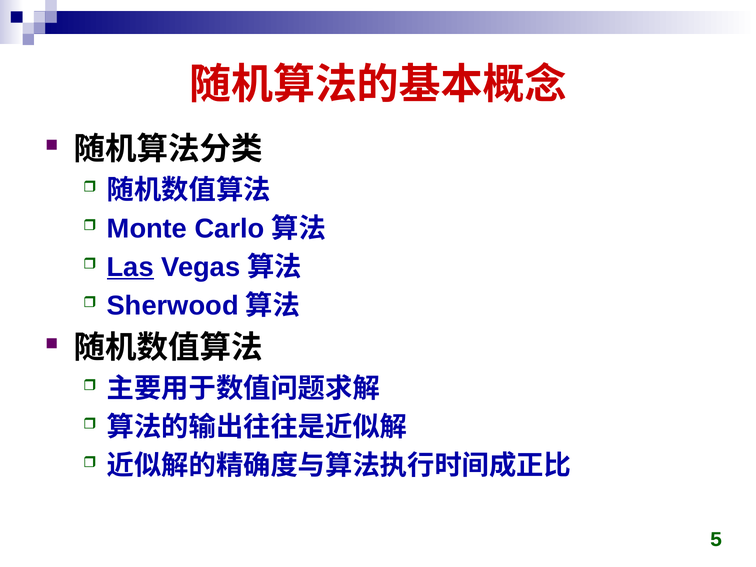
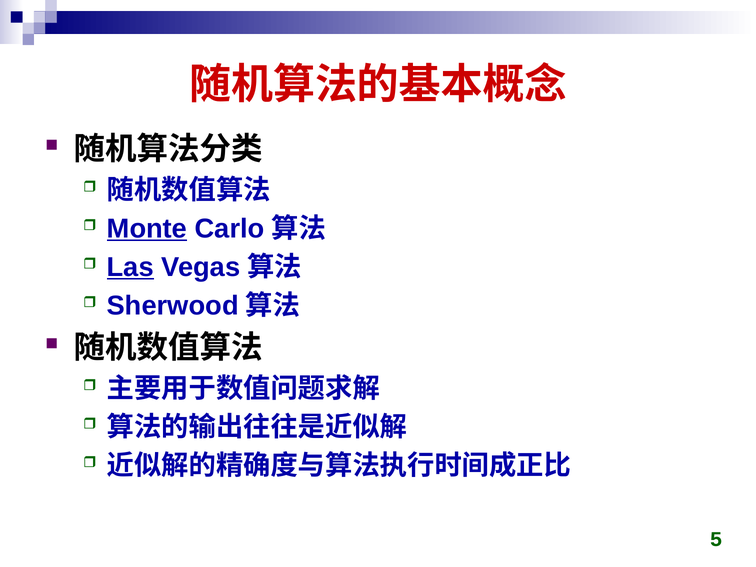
Monte underline: none -> present
